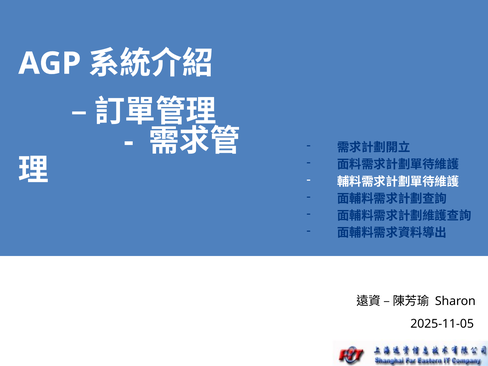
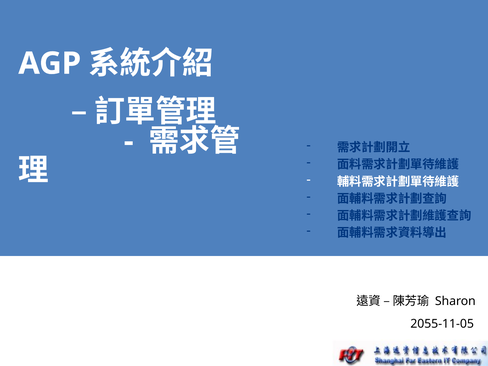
2025-11-05: 2025-11-05 -> 2055-11-05
